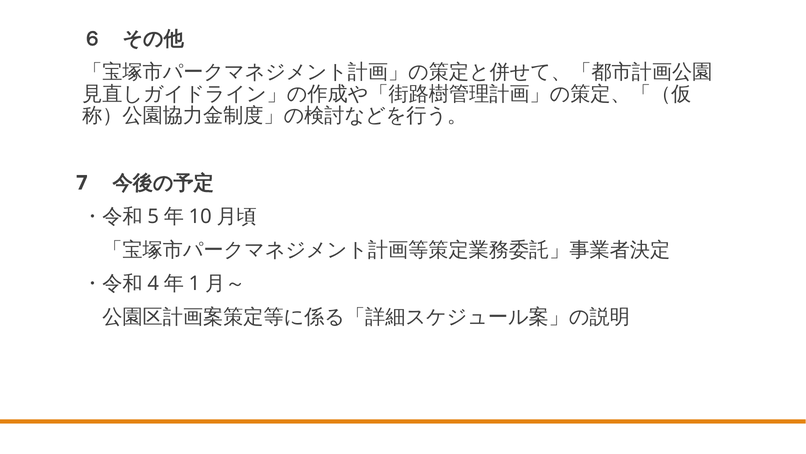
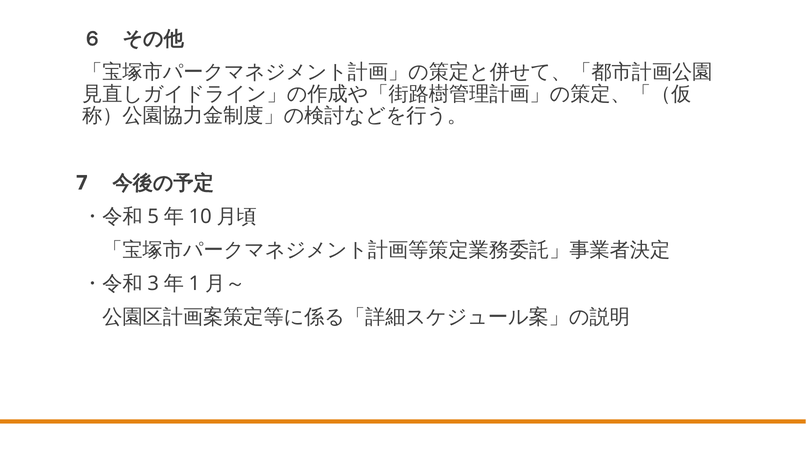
4: 4 -> 3
